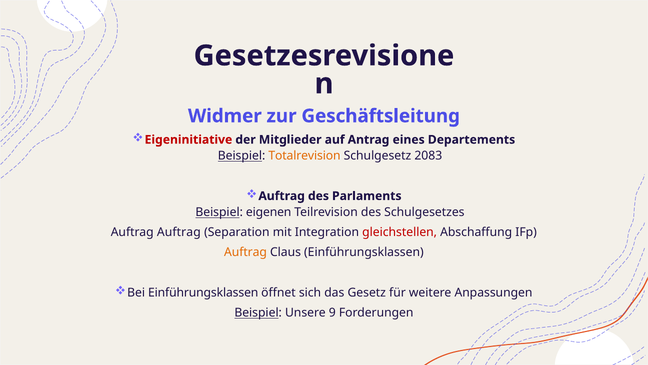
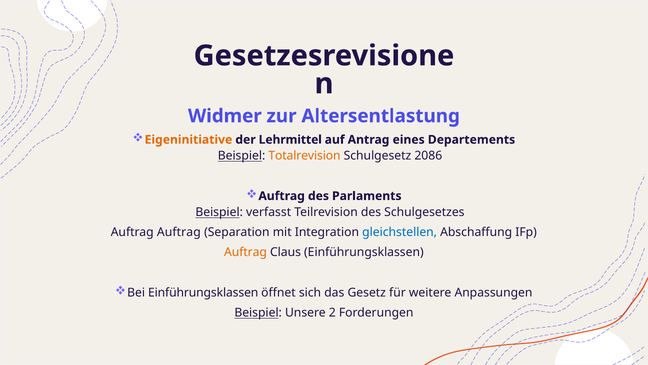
Geschäftsleitung: Geschäftsleitung -> Altersentlastung
Eigeninitiative colour: red -> orange
Mitglieder: Mitglieder -> Lehrmittel
2083: 2083 -> 2086
eigenen: eigenen -> verfasst
gleichstellen colour: red -> blue
9: 9 -> 2
